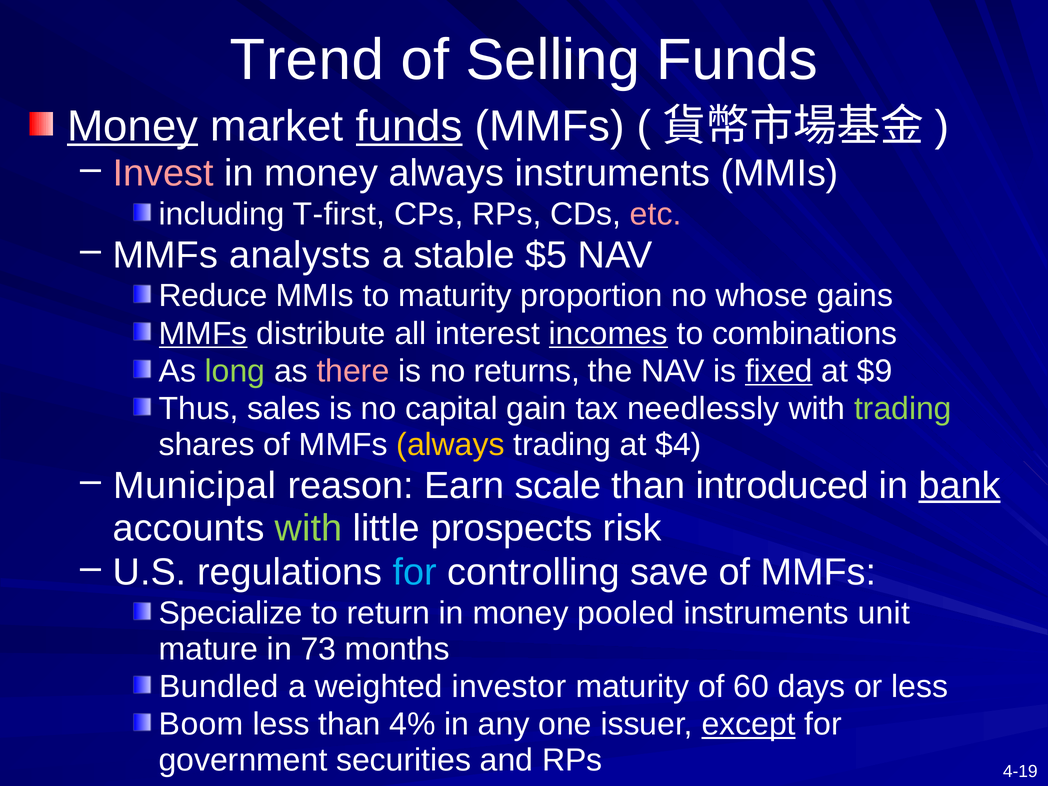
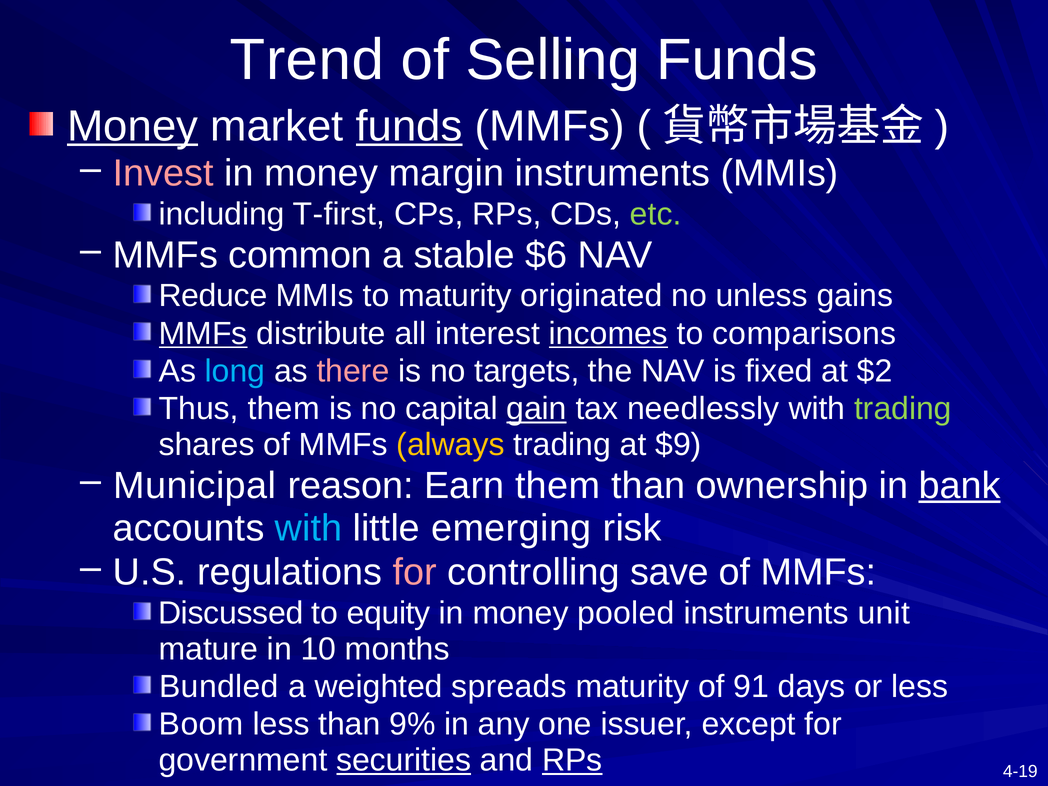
money always: always -> margin
etc colour: pink -> light green
analysts: analysts -> common
$5: $5 -> $6
proportion: proportion -> originated
whose: whose -> unless
combinations: combinations -> comparisons
long colour: light green -> light blue
returns: returns -> targets
fixed underline: present -> none
$9: $9 -> $2
Thus sales: sales -> them
gain underline: none -> present
$4: $4 -> $9
Earn scale: scale -> them
introduced: introduced -> ownership
with at (309, 528) colour: light green -> light blue
prospects: prospects -> emerging
for at (415, 572) colour: light blue -> pink
Specialize: Specialize -> Discussed
return: return -> equity
73: 73 -> 10
investor: investor -> spreads
60: 60 -> 91
4%: 4% -> 9%
except underline: present -> none
securities underline: none -> present
RPs at (572, 760) underline: none -> present
